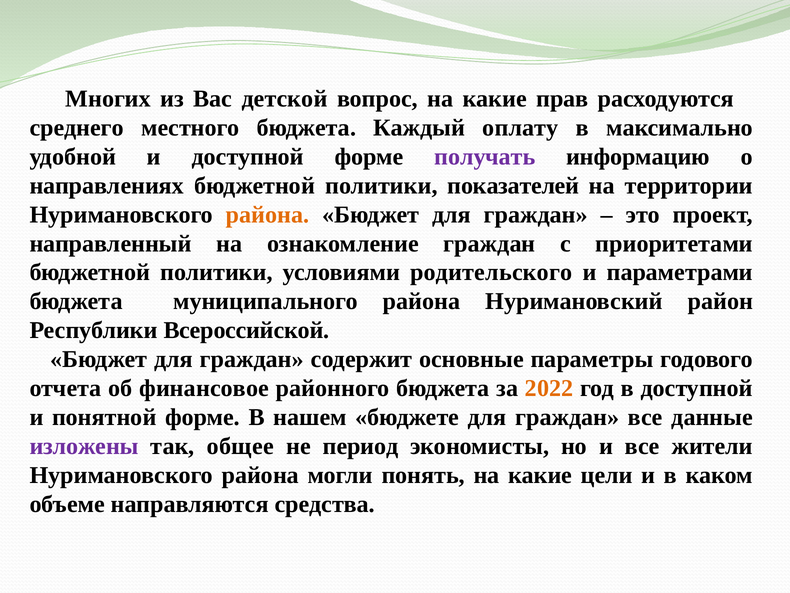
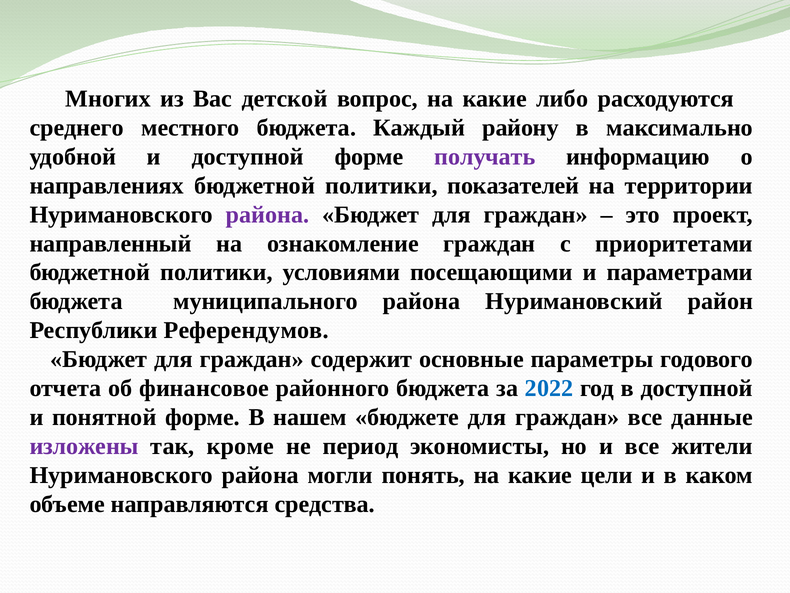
прав: прав -> либо
оплату: оплату -> району
района at (268, 214) colour: orange -> purple
родительского: родительского -> посещающими
Всероссийской: Всероссийской -> Референдумов
2022 colour: orange -> blue
общее: общее -> кроме
